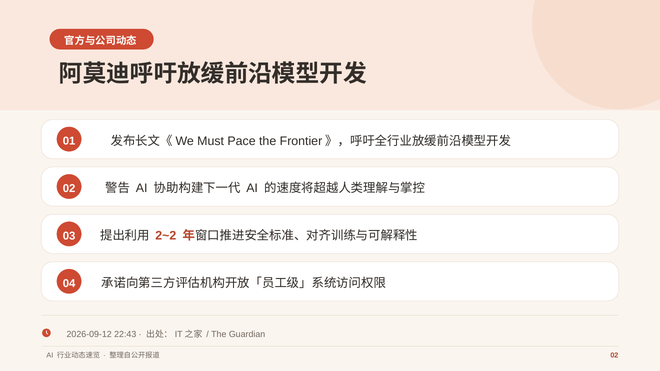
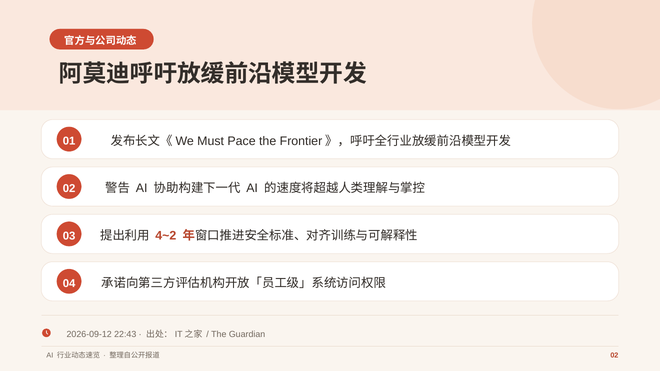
2~2: 2~2 -> 4~2
